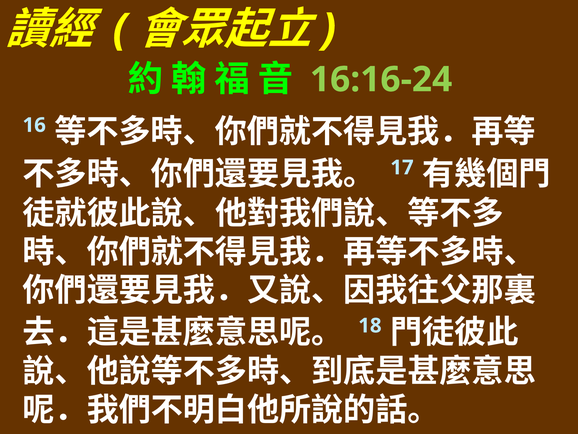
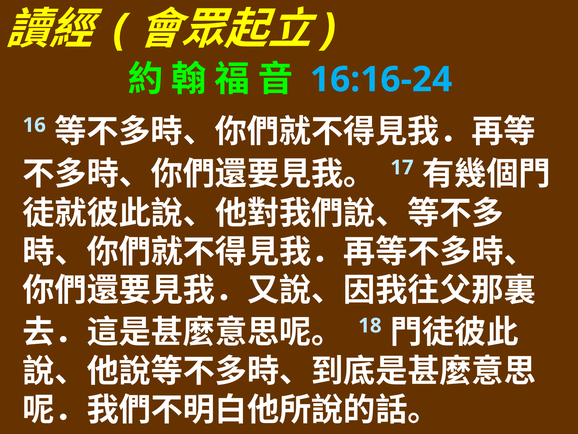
16:16-24 colour: light green -> light blue
